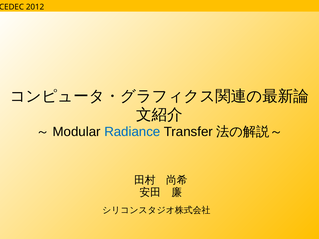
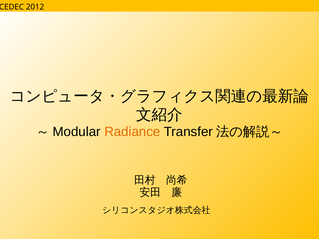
Radiance colour: blue -> orange
